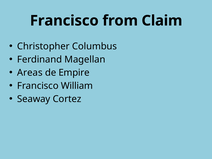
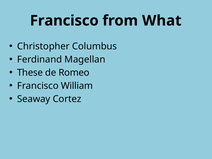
Claim: Claim -> What
Areas: Areas -> These
Empire: Empire -> Romeo
